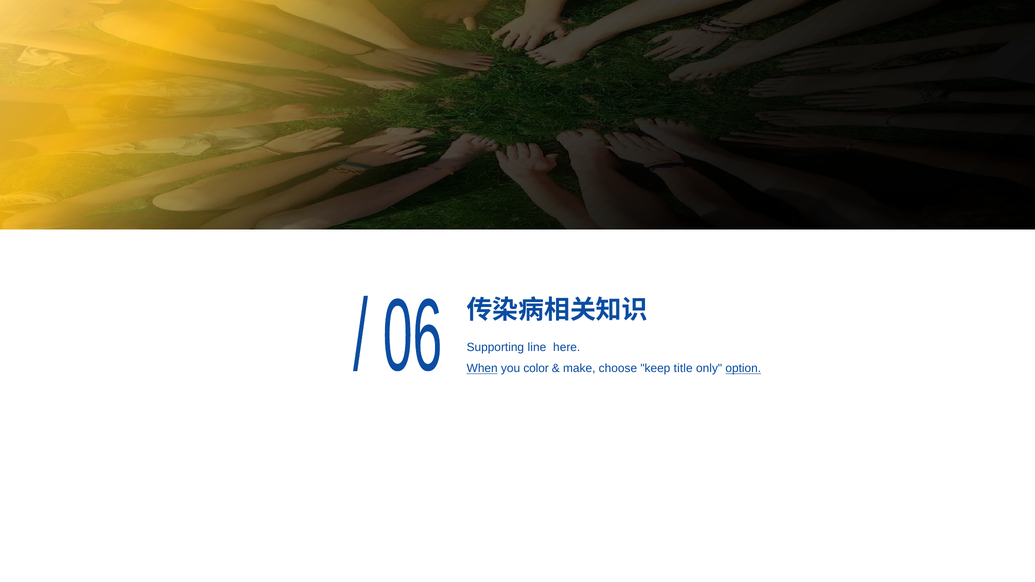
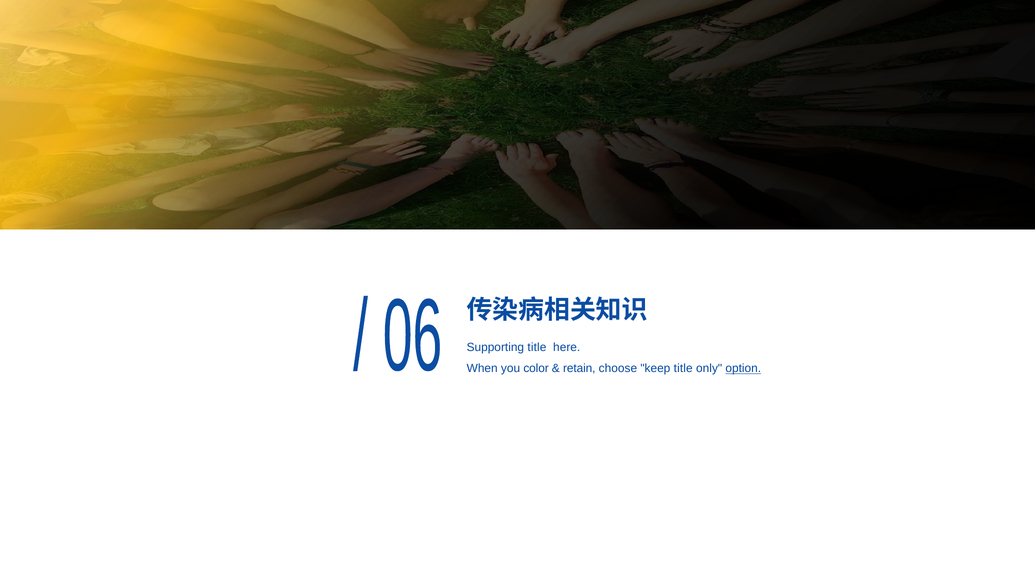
Supporting line: line -> title
When underline: present -> none
make: make -> retain
